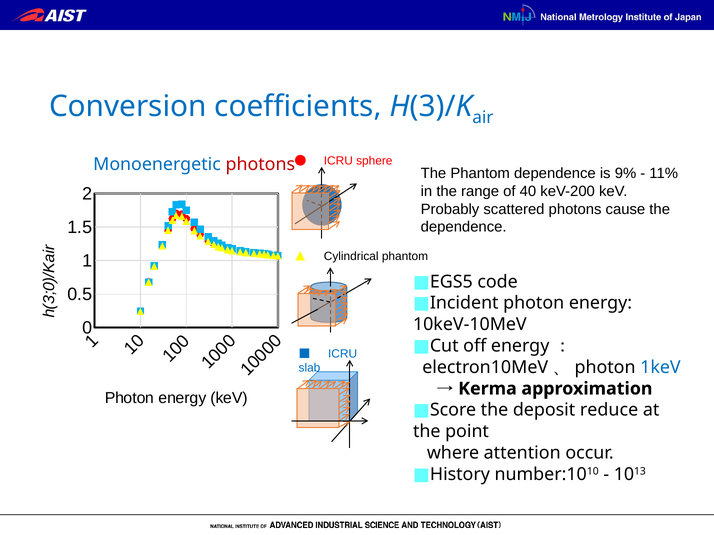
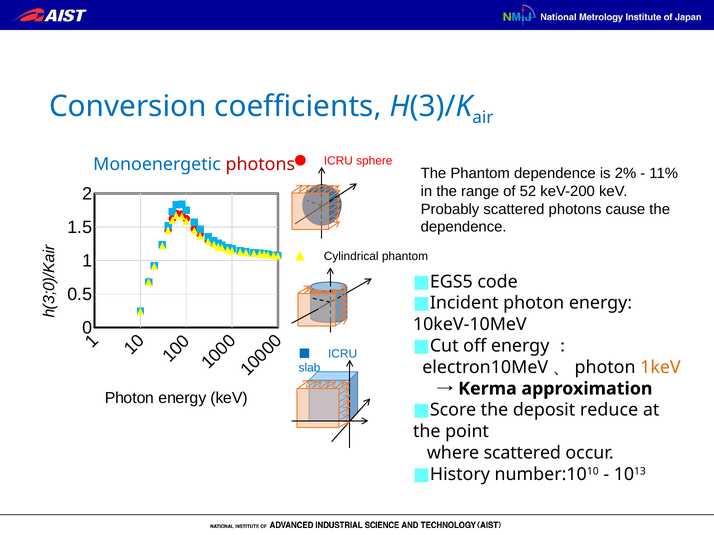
9%: 9% -> 2%
40: 40 -> 52
1keV colour: blue -> orange
where attention: attention -> scattered
